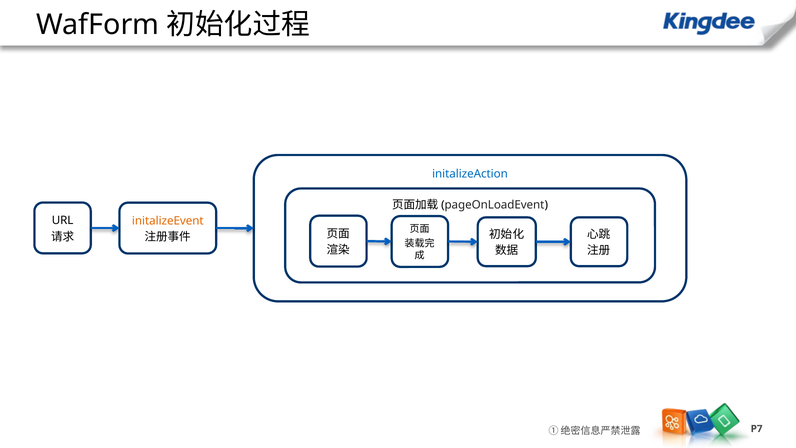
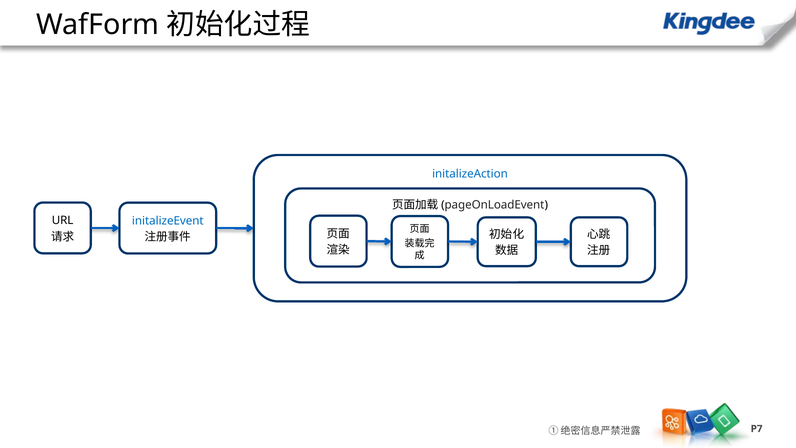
initalizeEvent colour: orange -> blue
